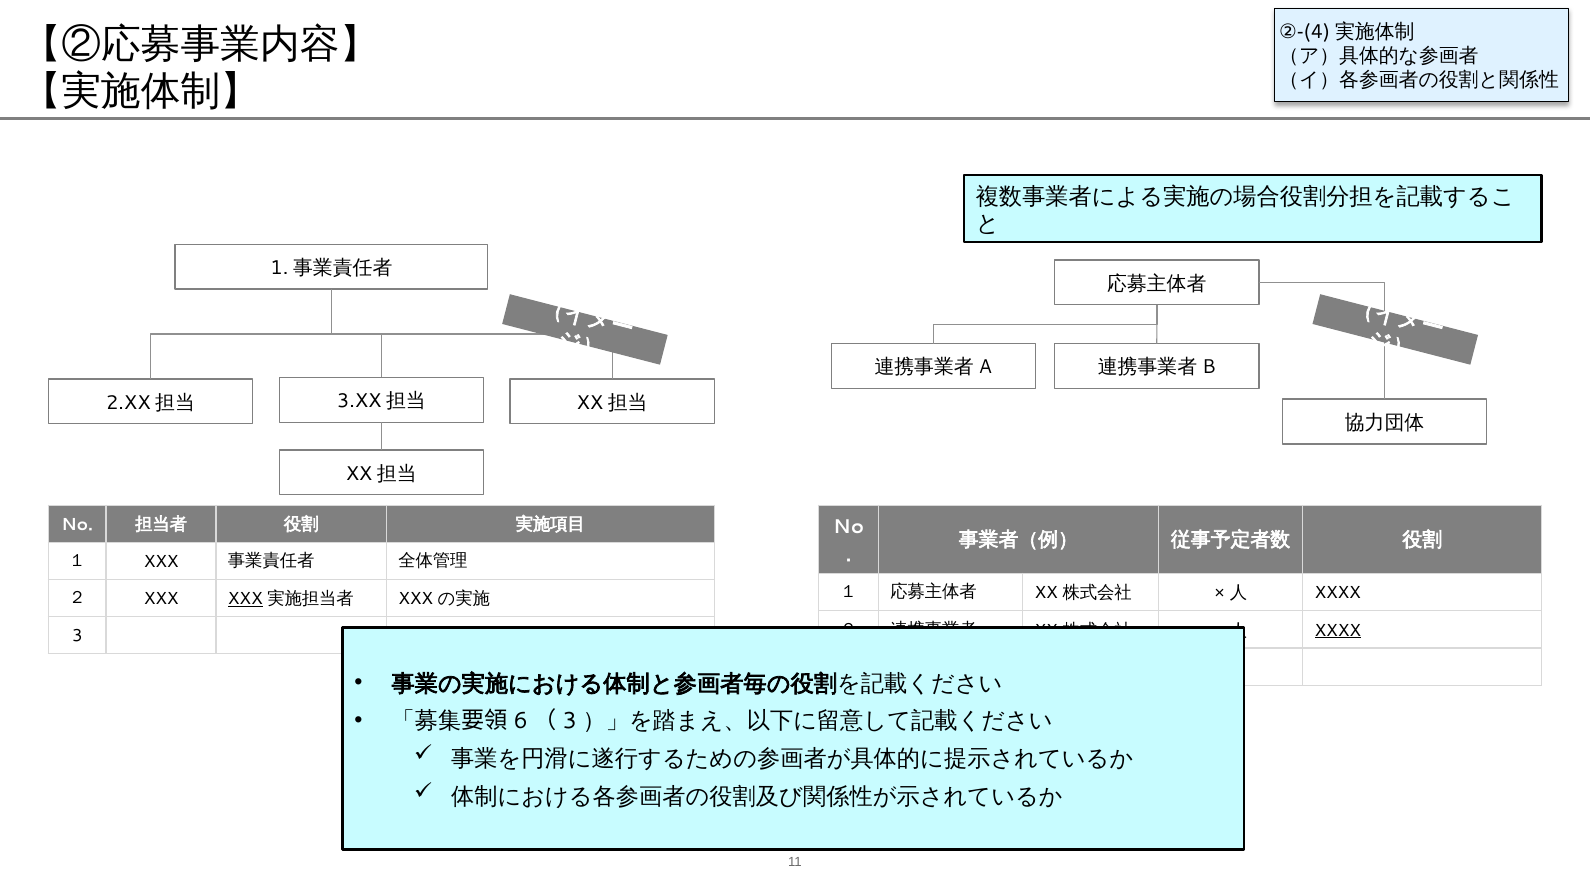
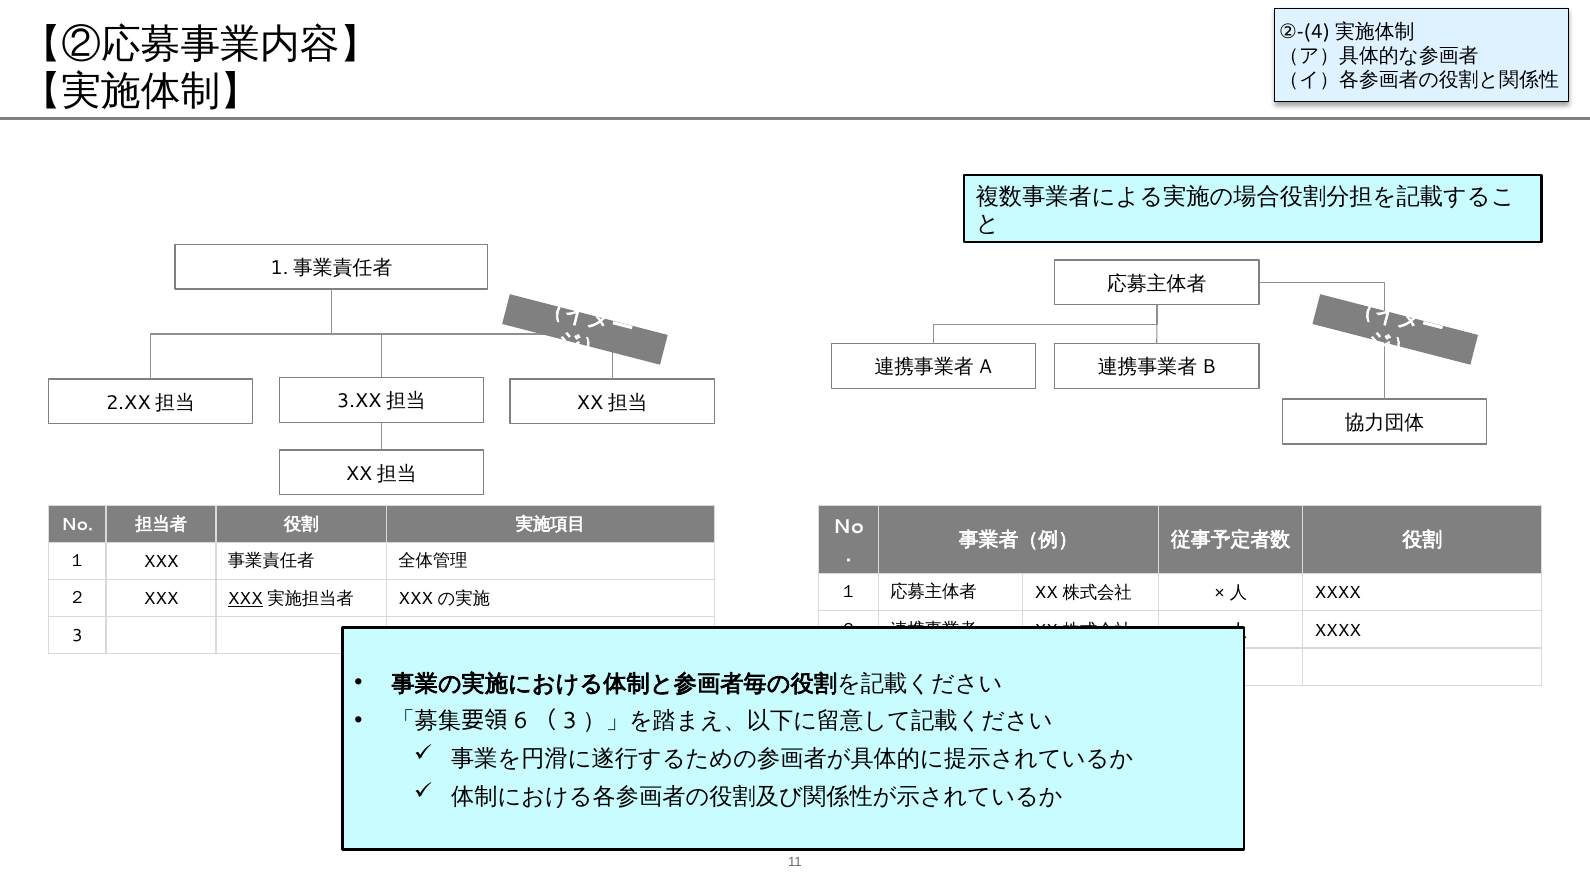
XXXX at (1338, 631) underline: present -> none
